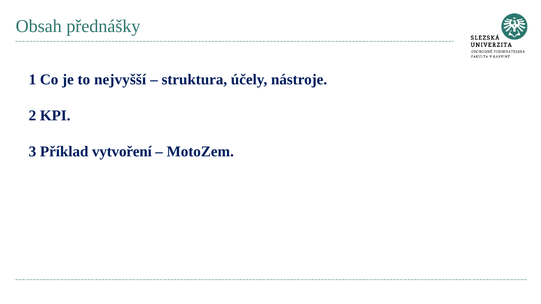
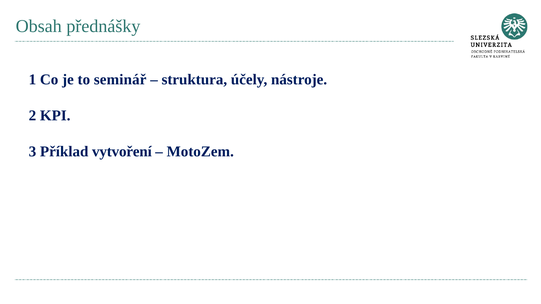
nejvyšší: nejvyšší -> seminář
